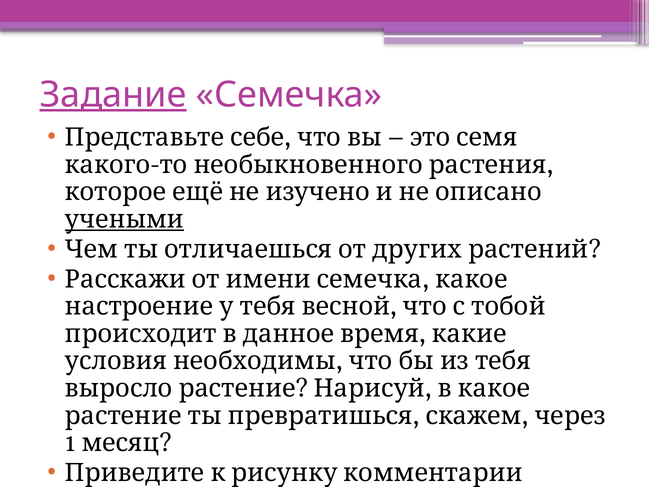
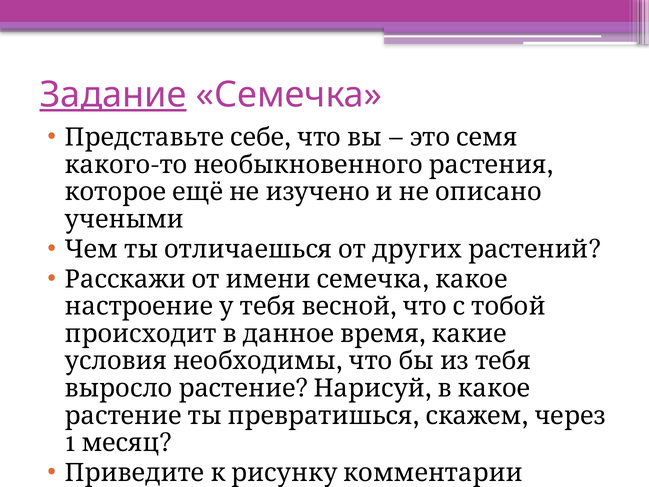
учеными underline: present -> none
